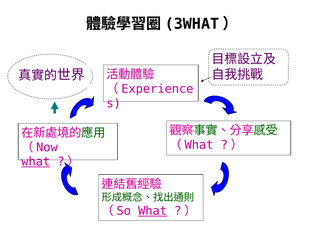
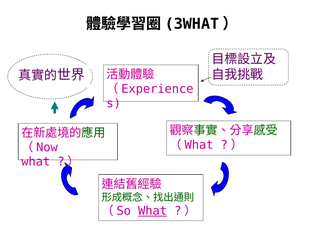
what at (36, 162) underline: present -> none
